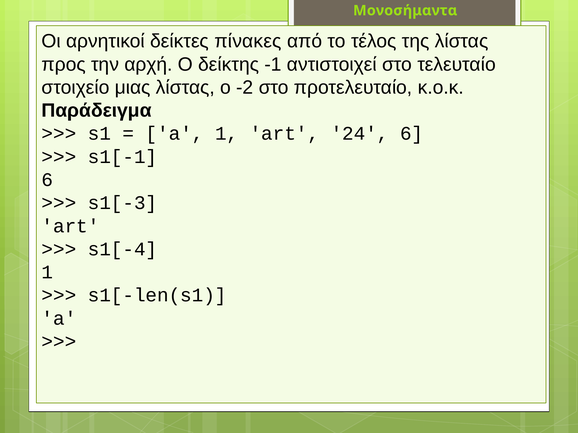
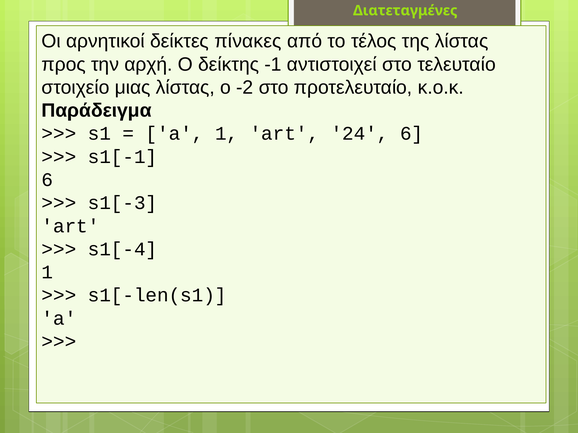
Μονοσήμαντα: Μονοσήμαντα -> Διατεταγμένες
